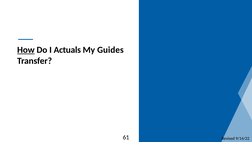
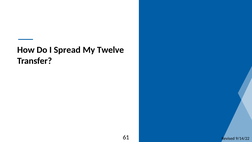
How underline: present -> none
Actuals: Actuals -> Spread
Guides: Guides -> Twelve
